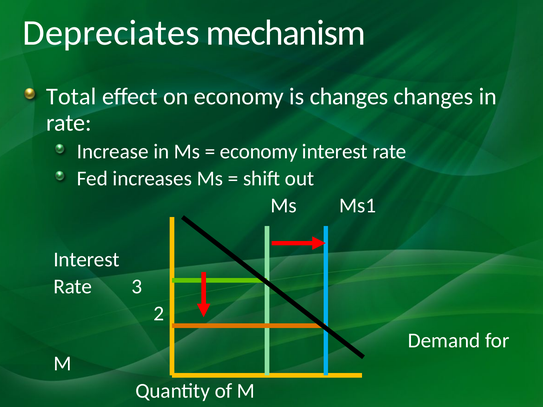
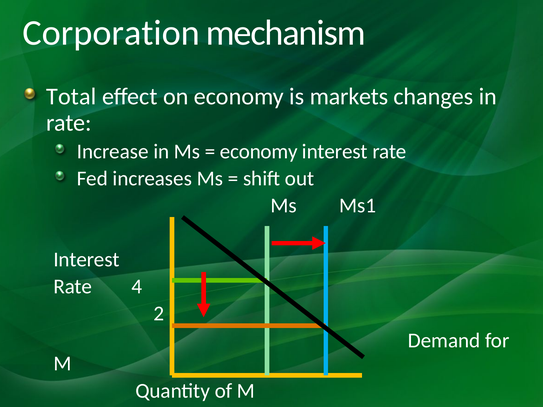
Depreciates: Depreciates -> Corporation
is changes: changes -> markets
3: 3 -> 4
